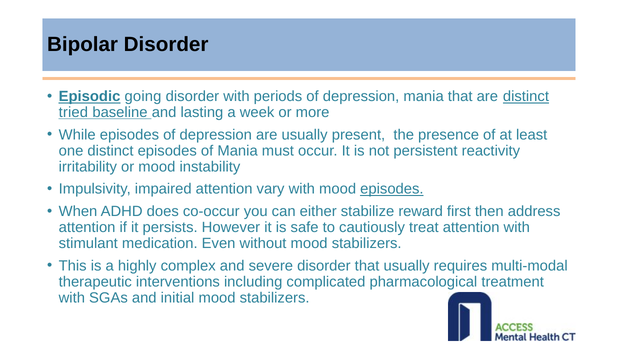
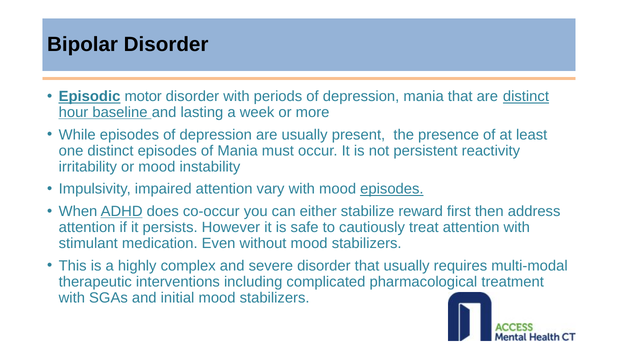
going: going -> motor
tried: tried -> hour
ADHD underline: none -> present
